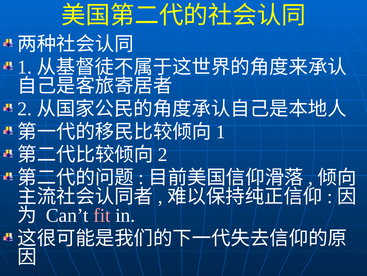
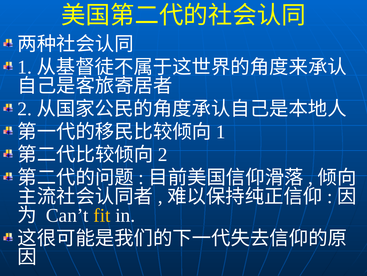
fit colour: pink -> yellow
